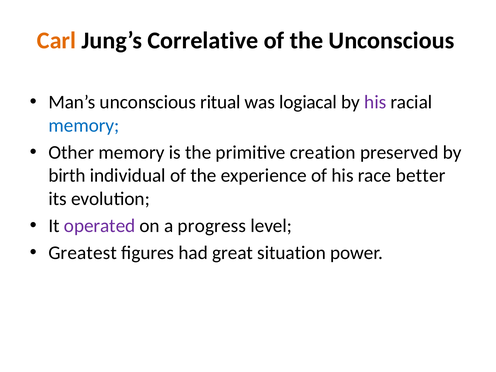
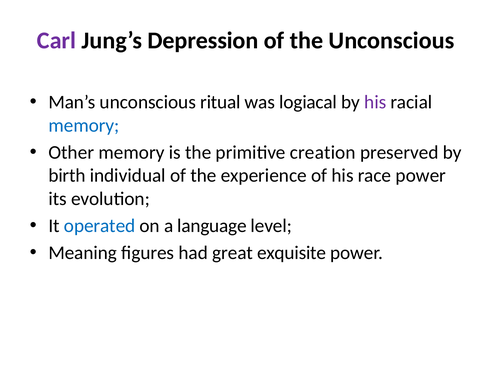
Carl colour: orange -> purple
Correlative: Correlative -> Depression
race better: better -> power
operated colour: purple -> blue
progress: progress -> language
Greatest: Greatest -> Meaning
situation: situation -> exquisite
